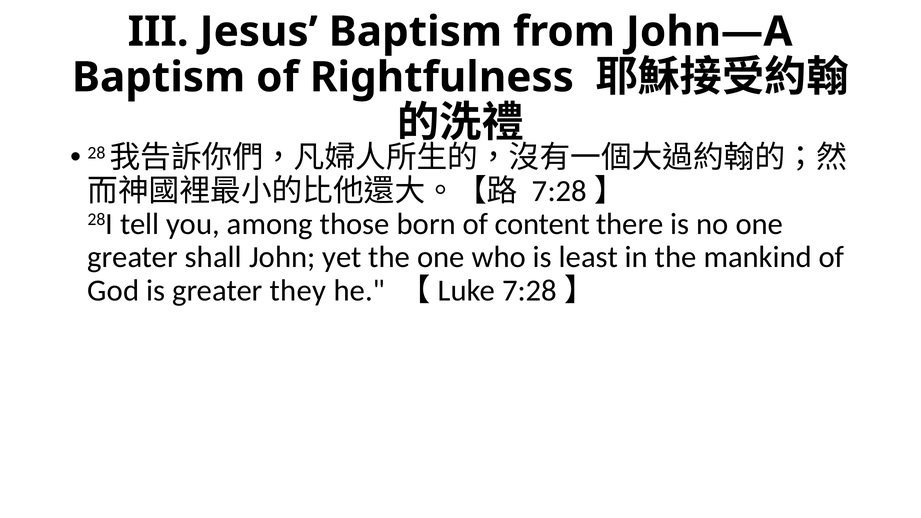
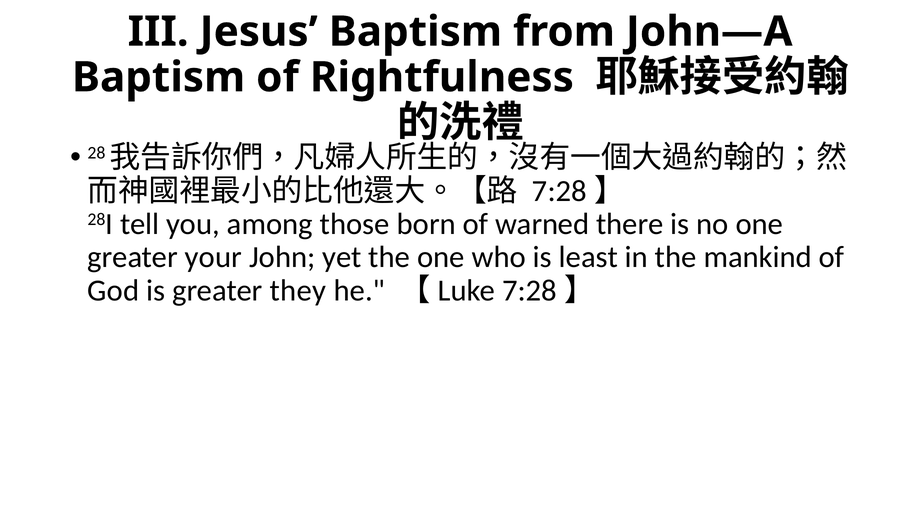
content: content -> warned
shall: shall -> your
